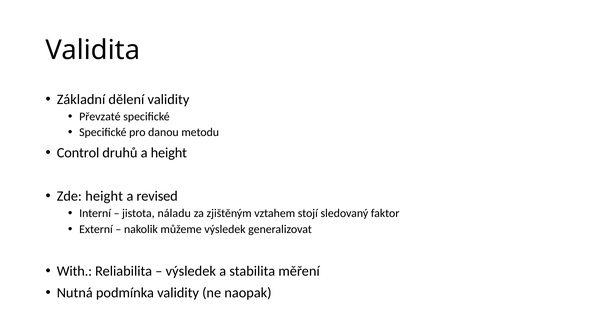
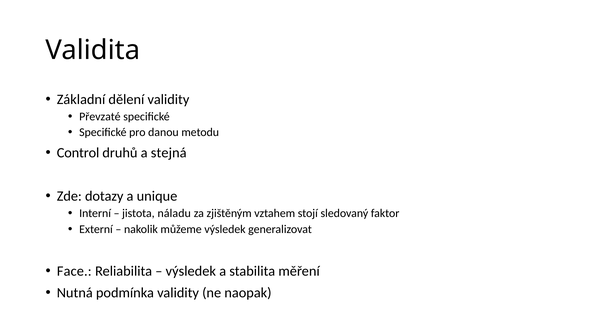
a height: height -> stejná
Zde height: height -> dotazy
revised: revised -> unique
With: With -> Face
